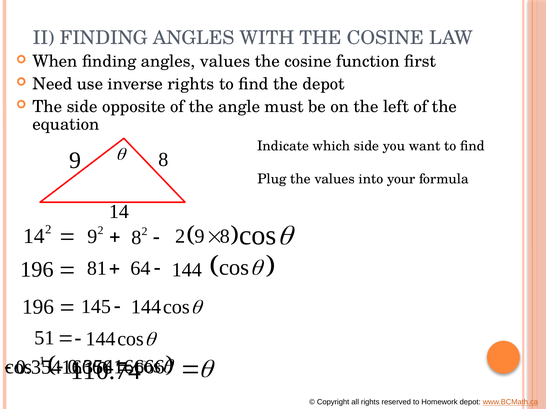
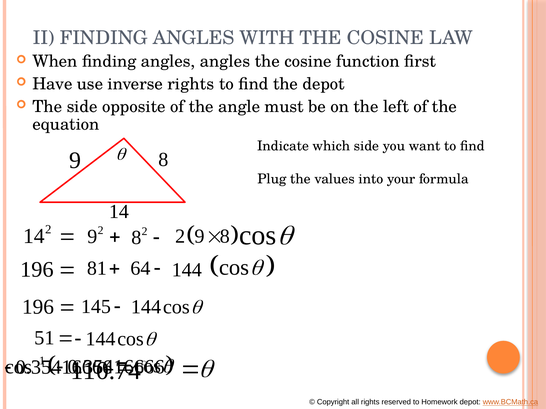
angles values: values -> angles
Need: Need -> Have
